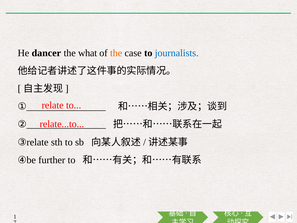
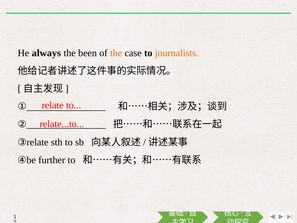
dancer: dancer -> always
what: what -> been
journalists colour: blue -> orange
